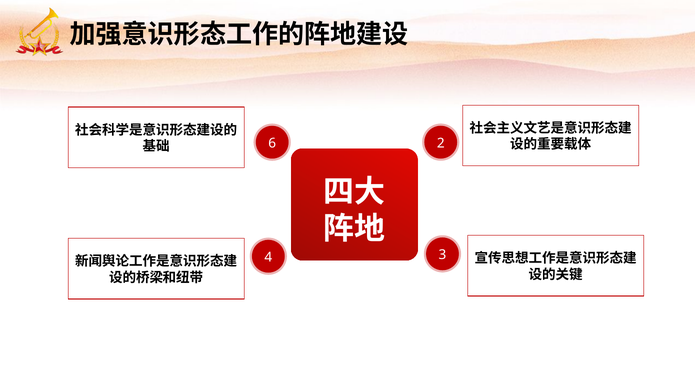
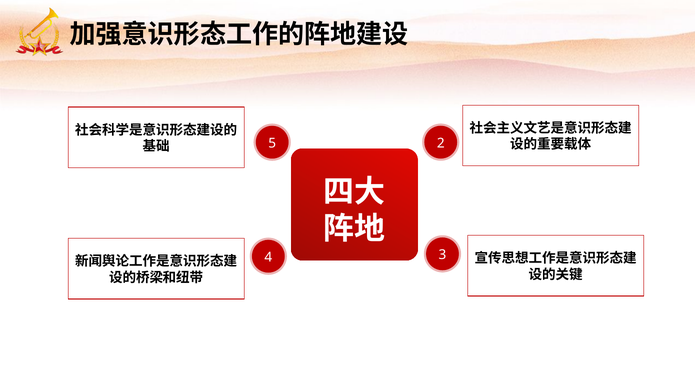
6: 6 -> 5
